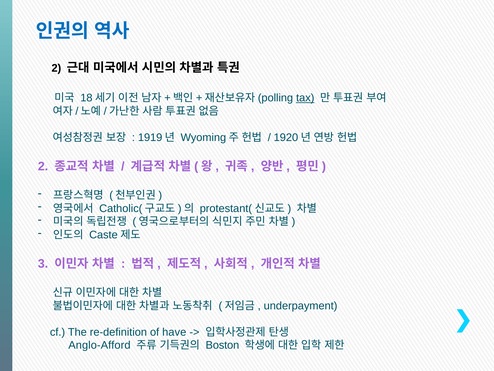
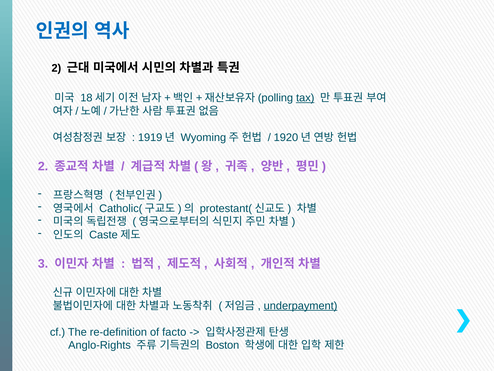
underpayment underline: none -> present
have: have -> facto
Anglo-Afford: Anglo-Afford -> Anglo-Rights
